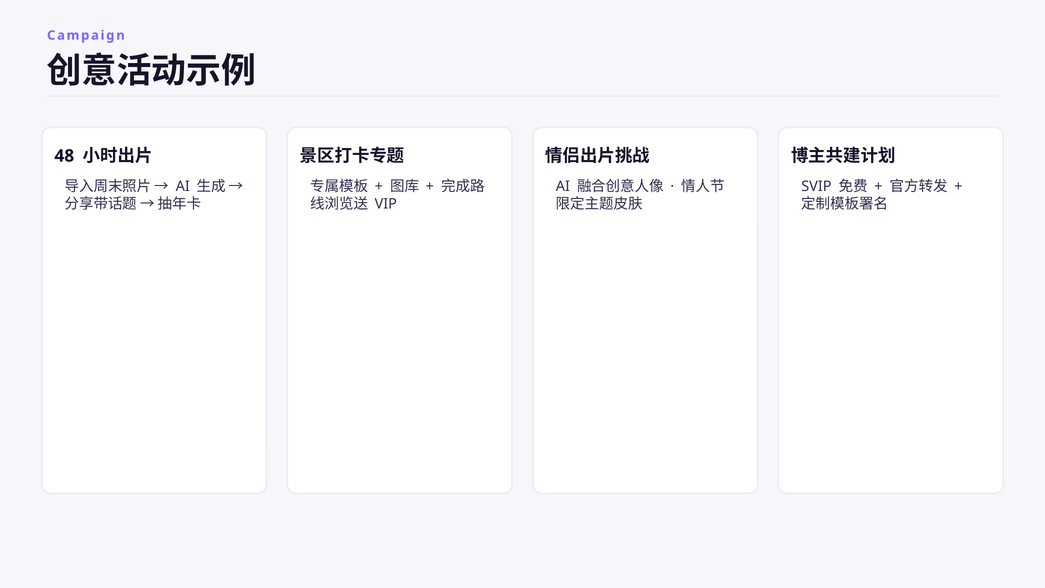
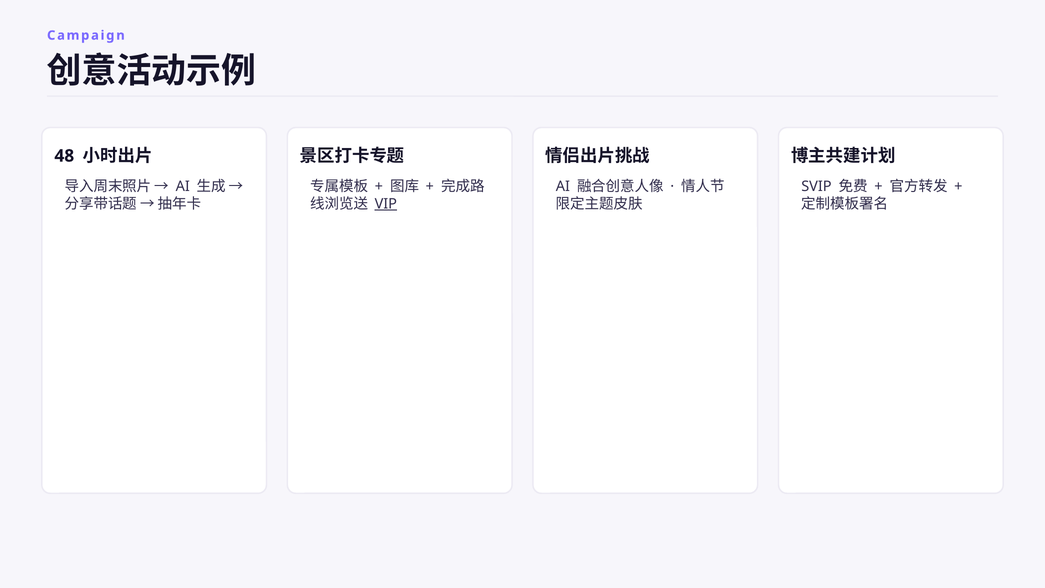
VIP underline: none -> present
